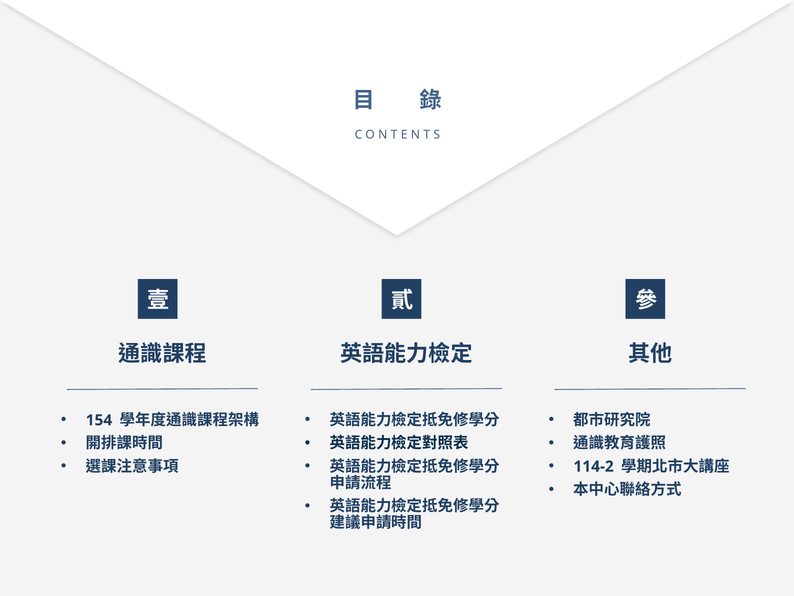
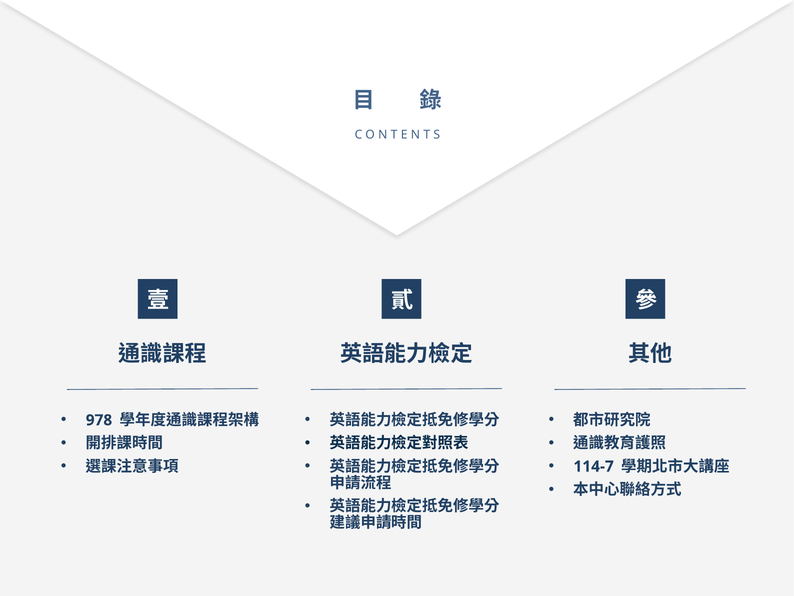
154: 154 -> 978
114-2: 114-2 -> 114-7
